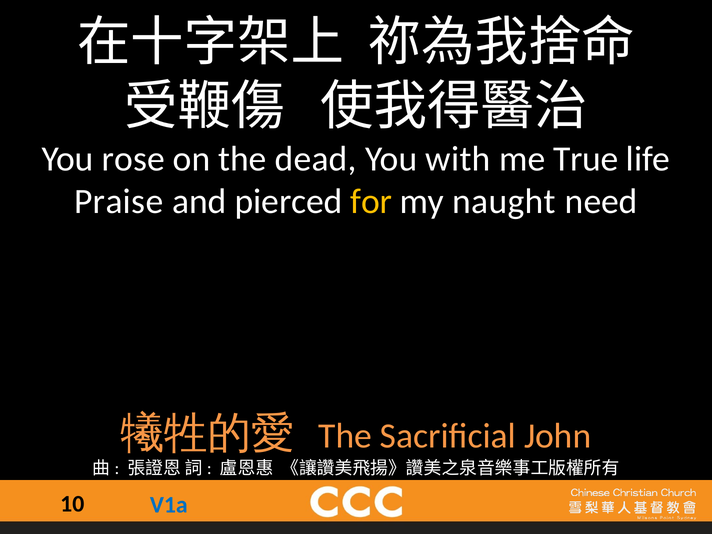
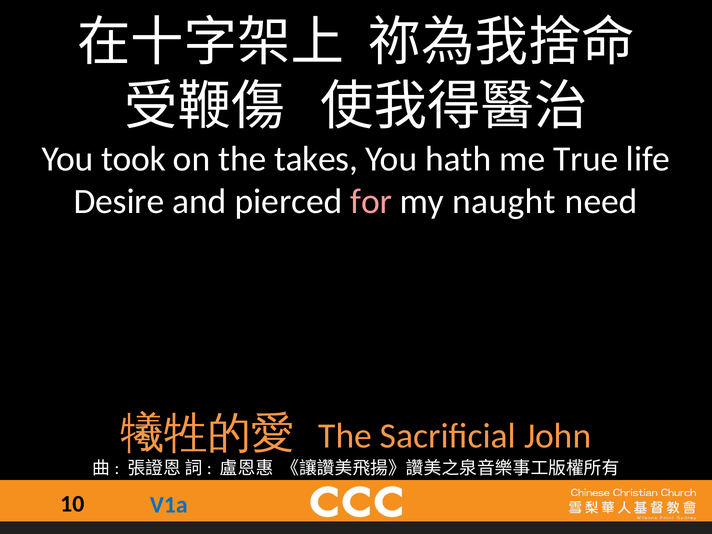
rose: rose -> took
dead: dead -> takes
with: with -> hath
Praise: Praise -> Desire
for colour: yellow -> pink
